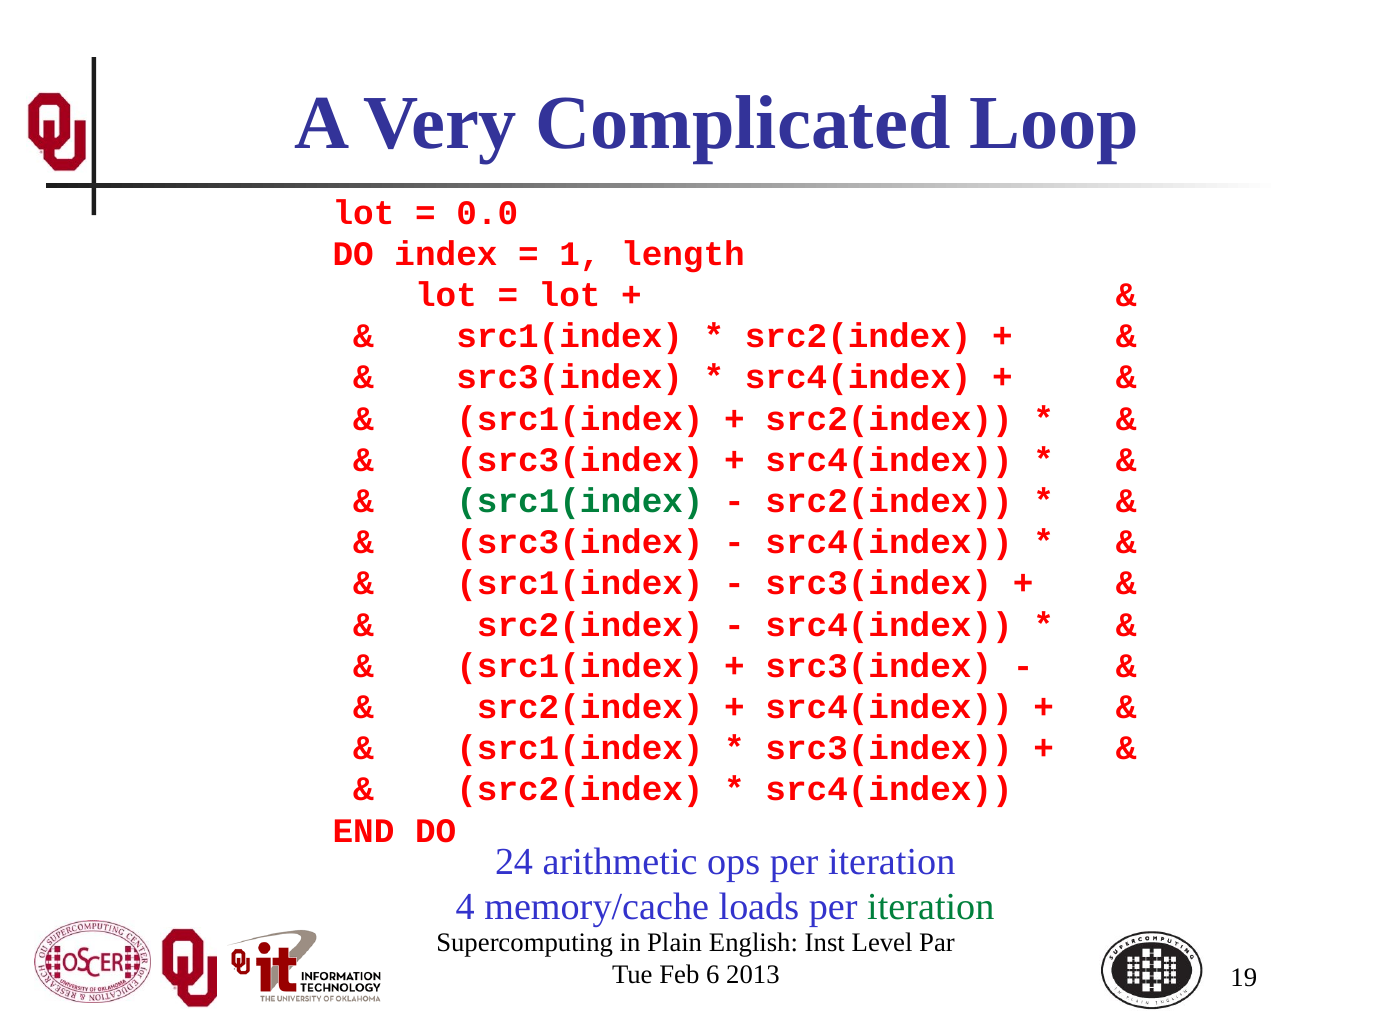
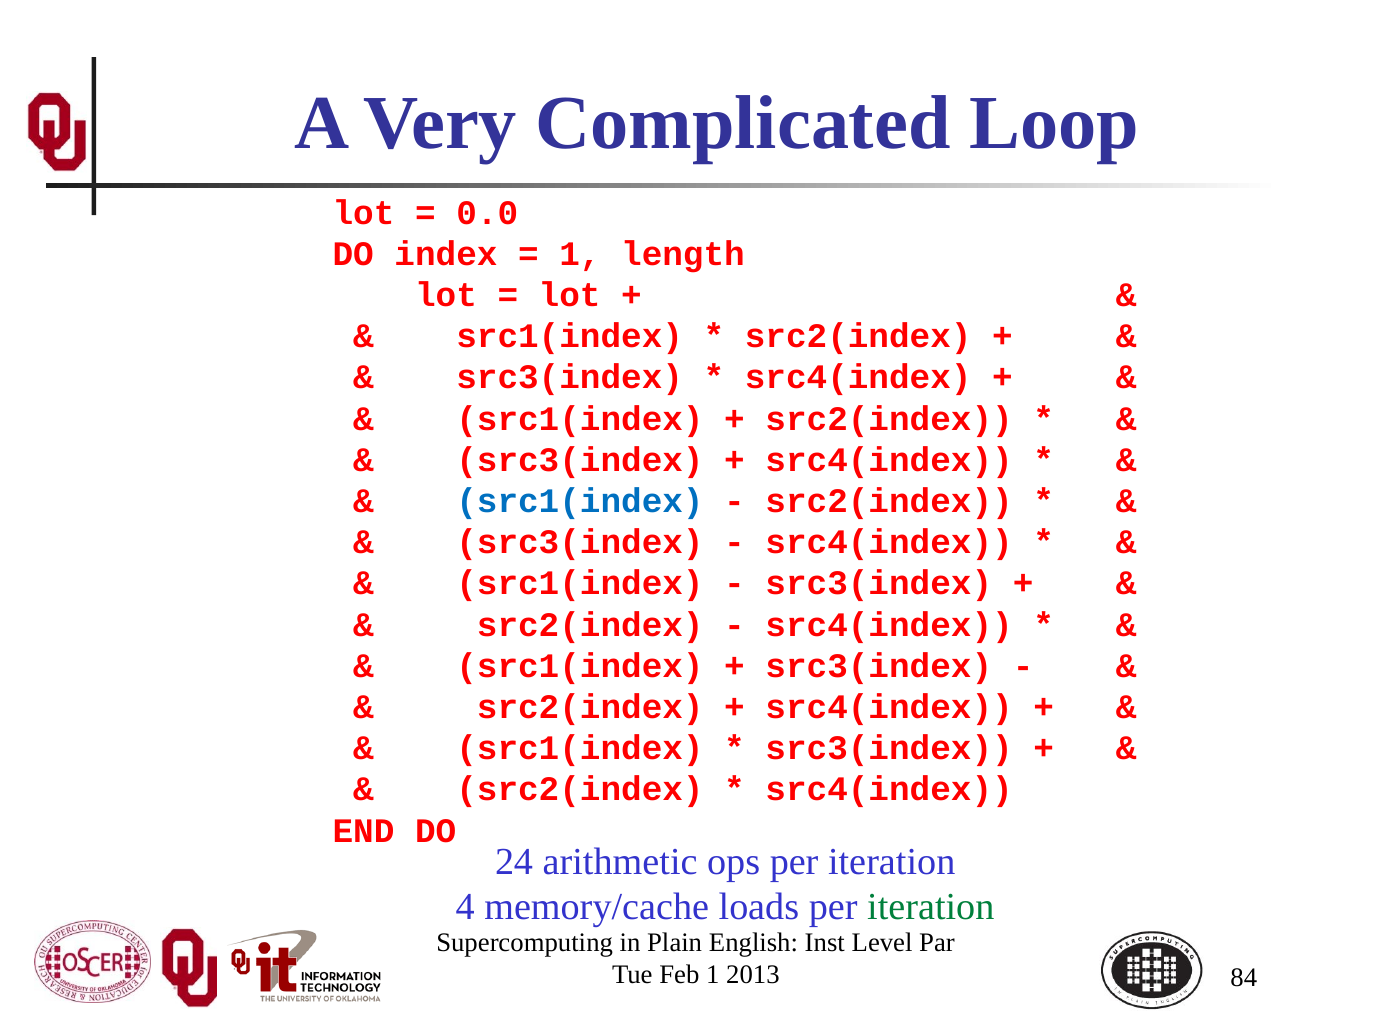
src1(index at (580, 501) colour: green -> blue
Feb 6: 6 -> 1
19: 19 -> 84
